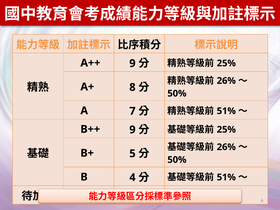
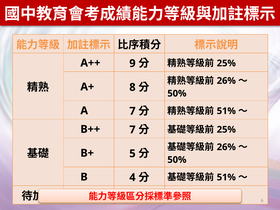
B++ 9: 9 -> 7
